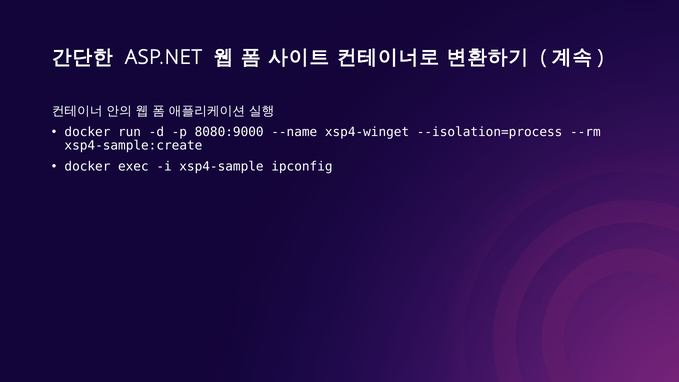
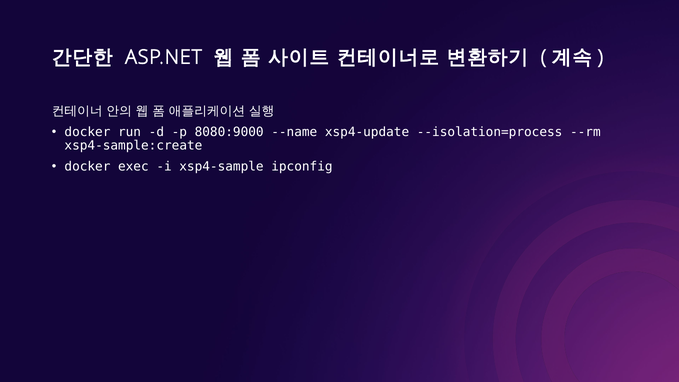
xsp4-winget: xsp4-winget -> xsp4-update
